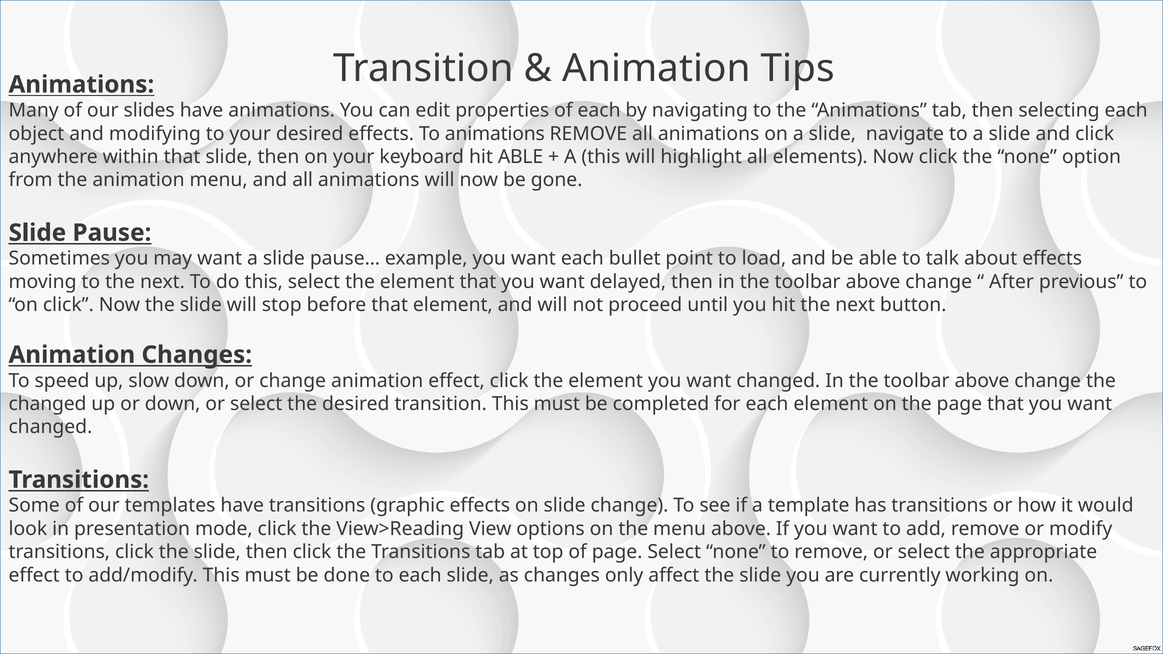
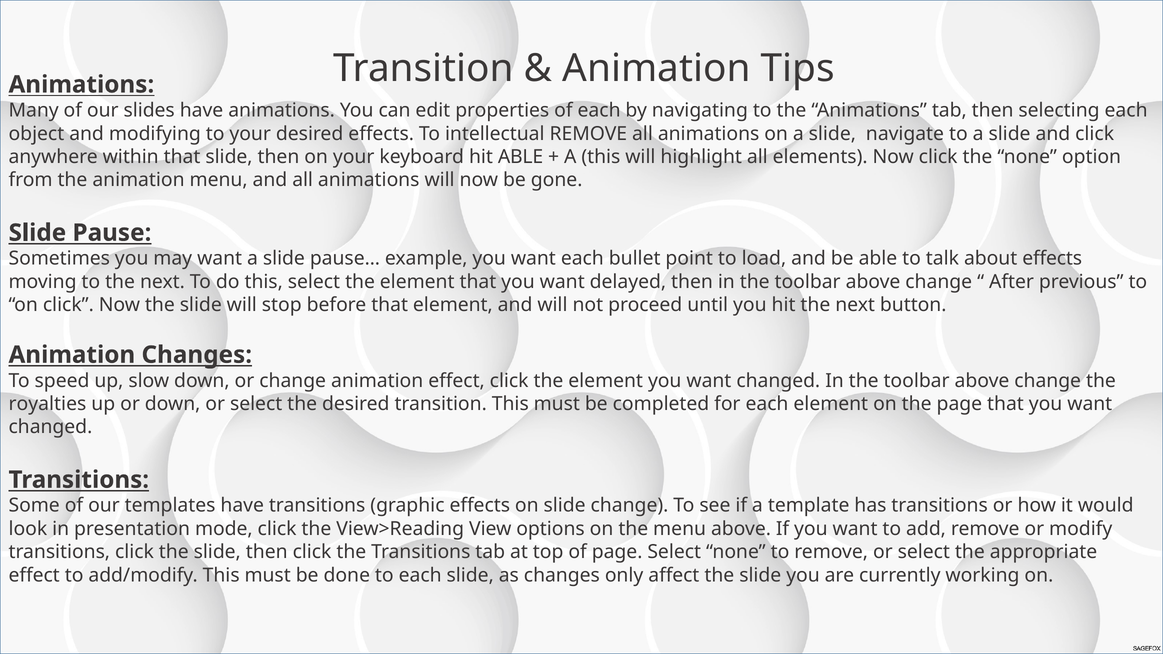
To animations: animations -> intellectual
changed at (48, 404): changed -> royalties
